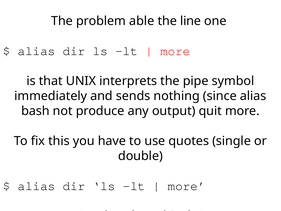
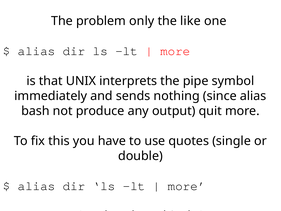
able: able -> only
line: line -> like
